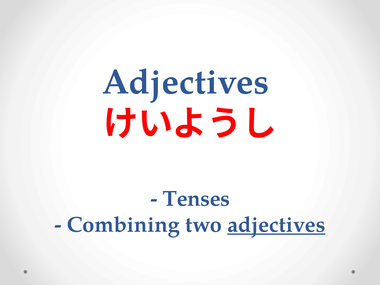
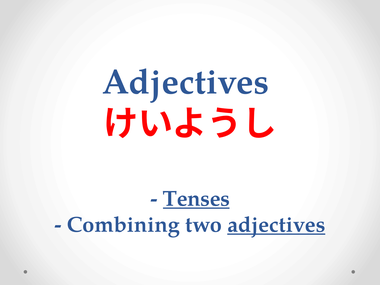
Tenses underline: none -> present
